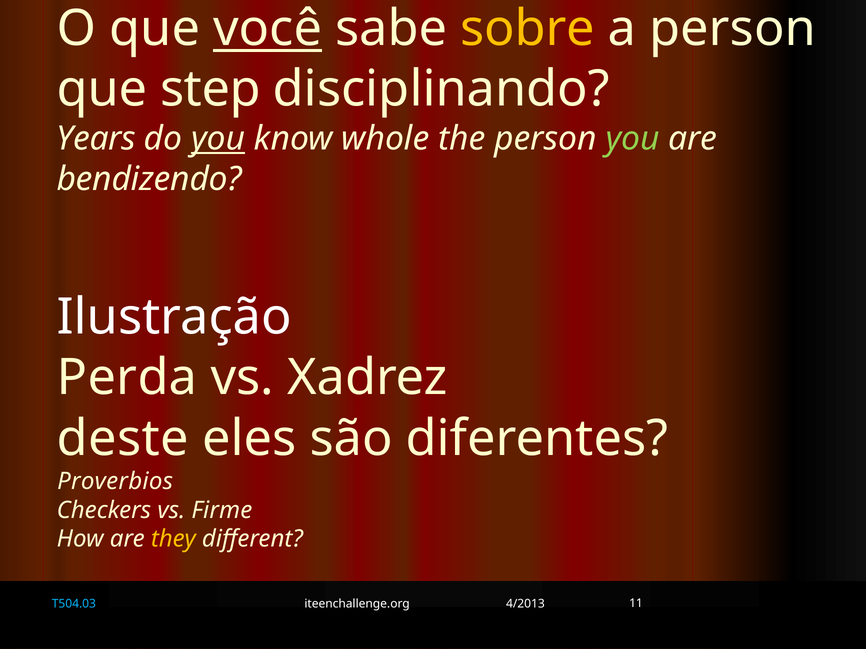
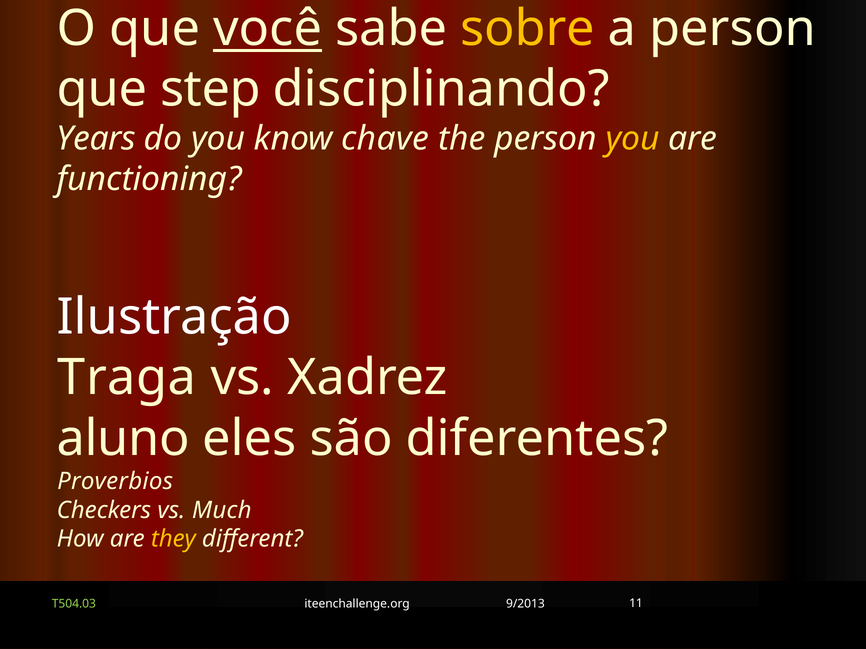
you at (218, 139) underline: present -> none
whole: whole -> chave
you at (633, 139) colour: light green -> yellow
bendizendo: bendizendo -> functioning
Perda: Perda -> Traga
deste: deste -> aluno
Firme: Firme -> Much
T504.03 colour: light blue -> light green
4/2013: 4/2013 -> 9/2013
